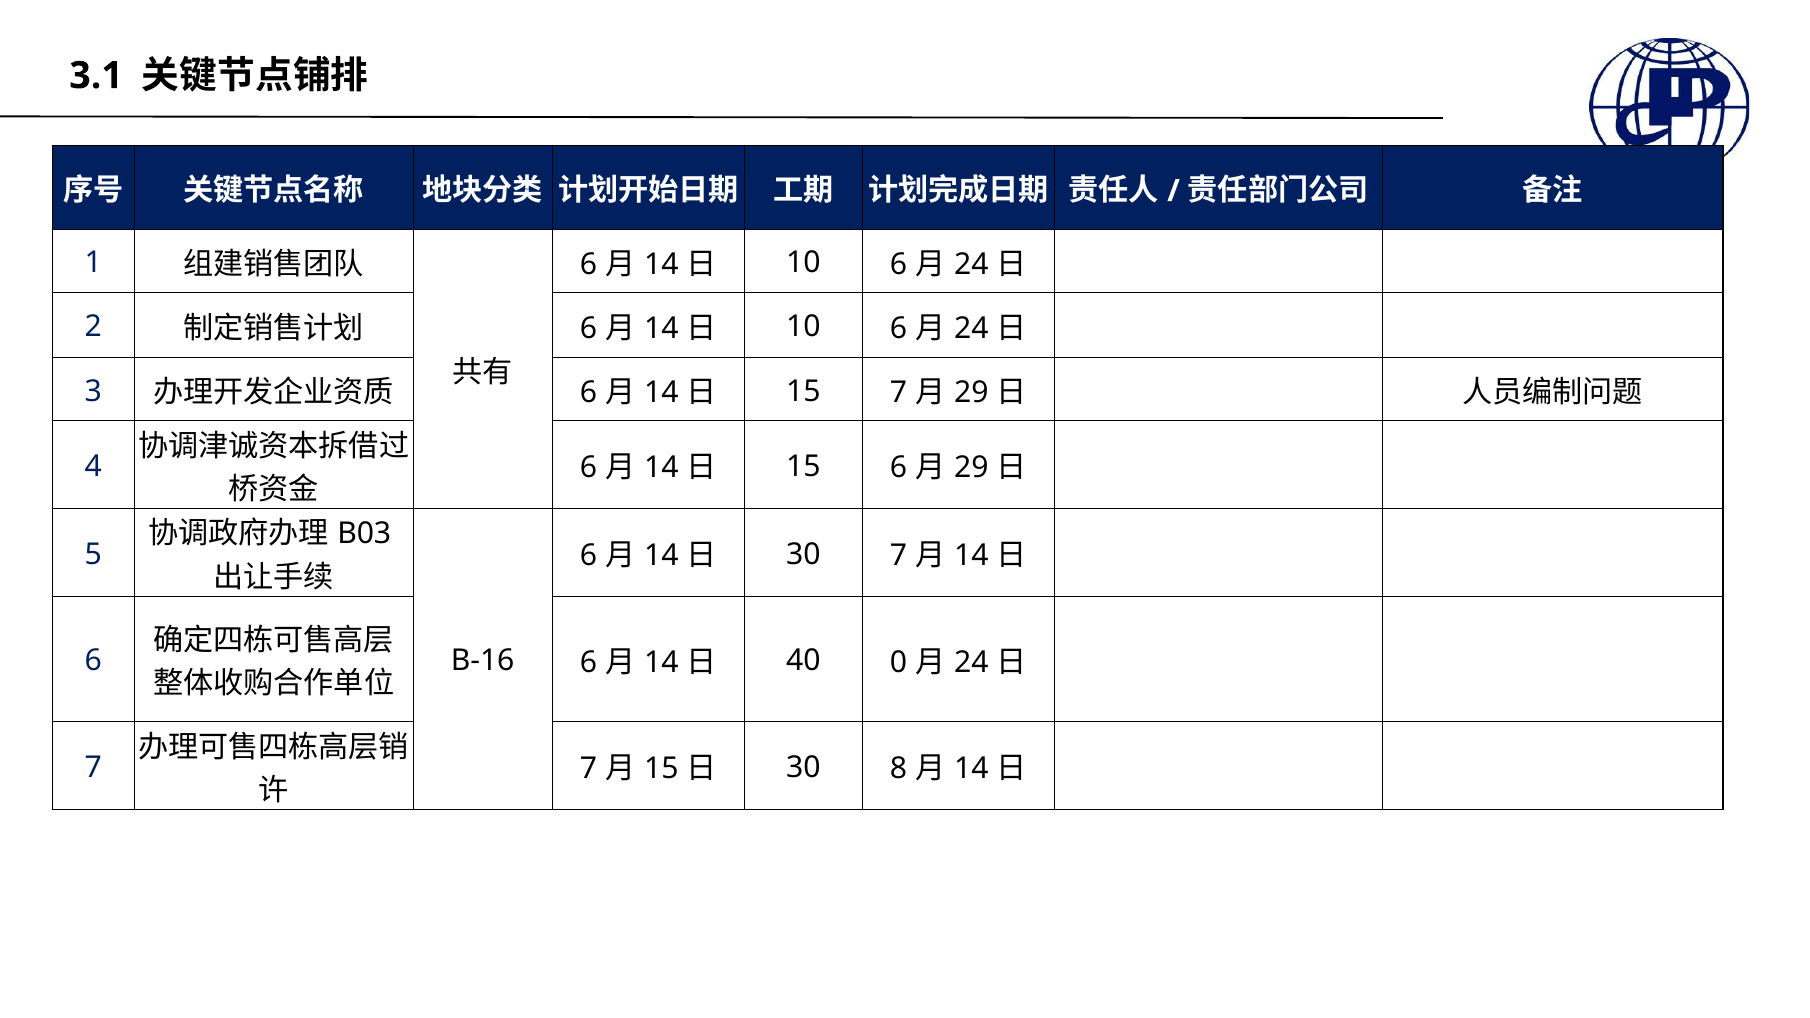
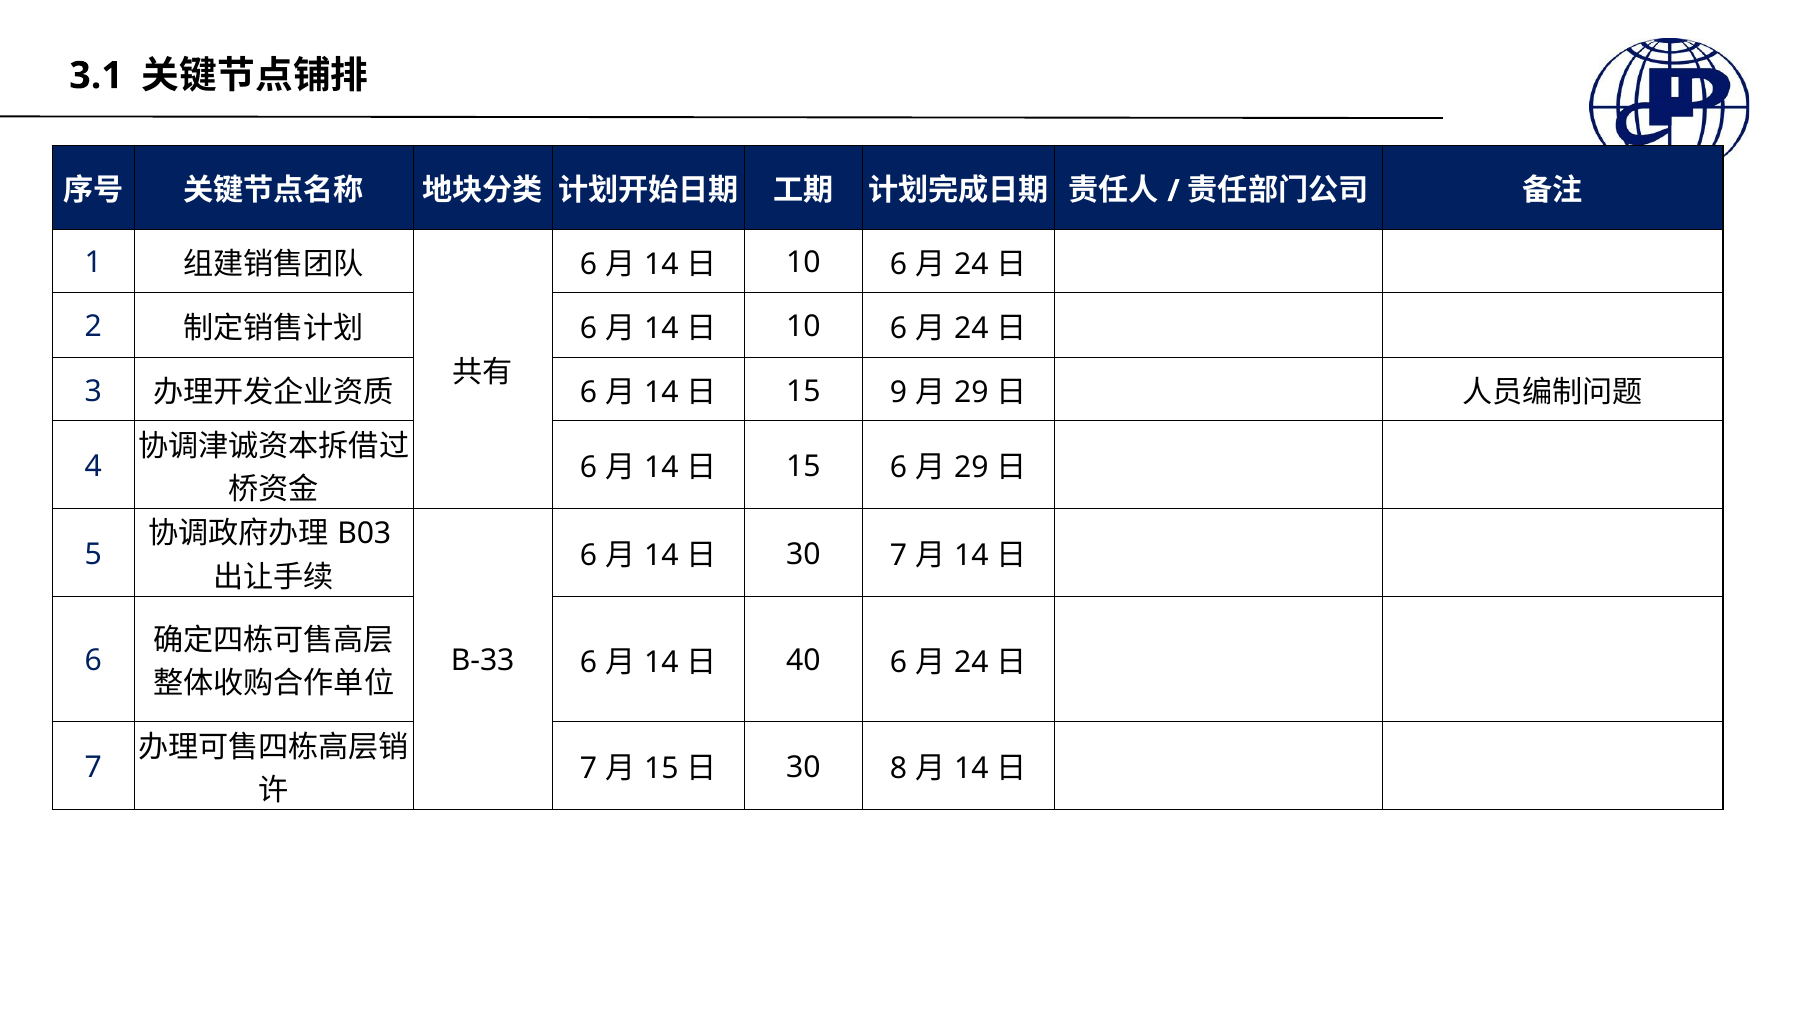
15 7: 7 -> 9
B-16: B-16 -> B-33
40 0: 0 -> 6
